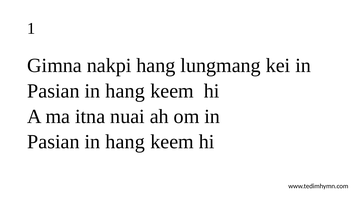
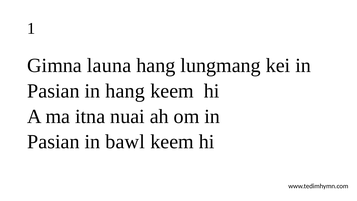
nakpi: nakpi -> launa
hang at (125, 142): hang -> bawl
